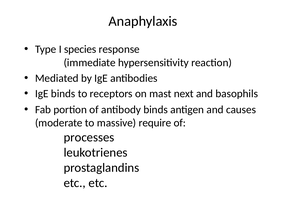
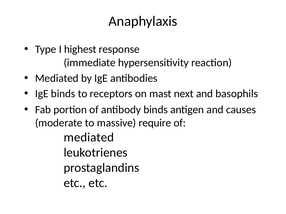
species: species -> highest
processes at (89, 138): processes -> mediated
